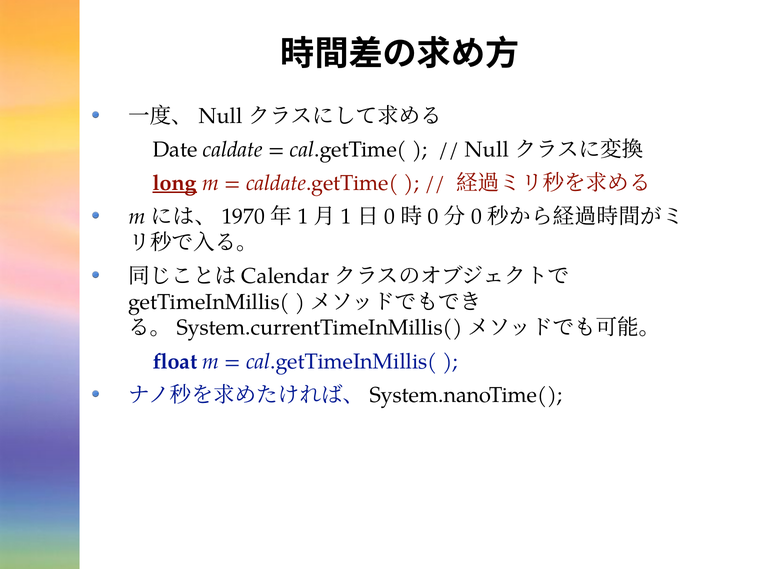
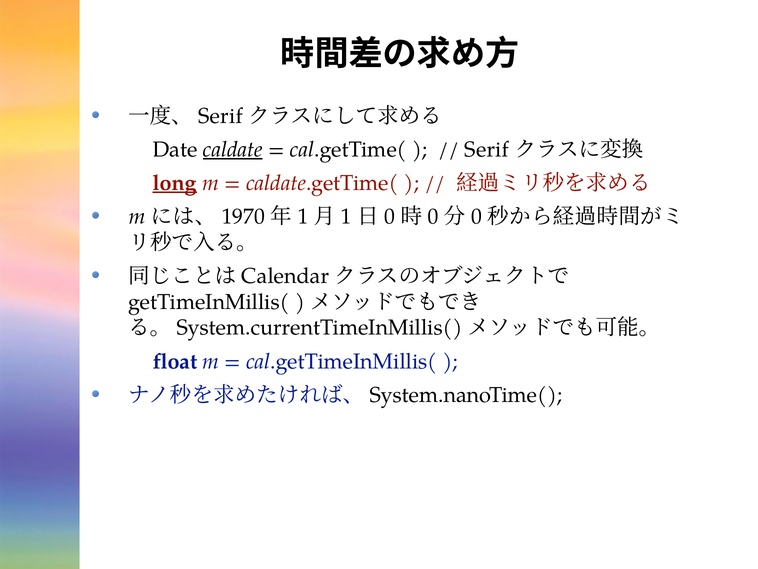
Null at (221, 116): Null -> Serif
caldate underline: none -> present
Null at (487, 149): Null -> Serif
